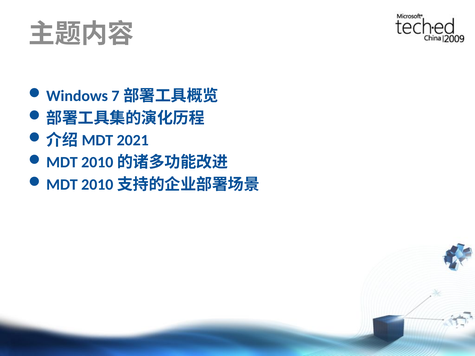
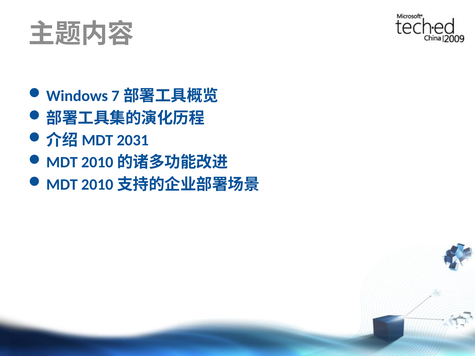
2021: 2021 -> 2031
